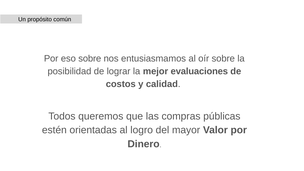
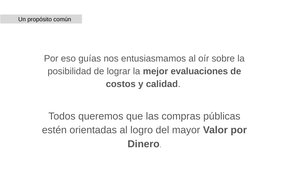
eso sobre: sobre -> guías
